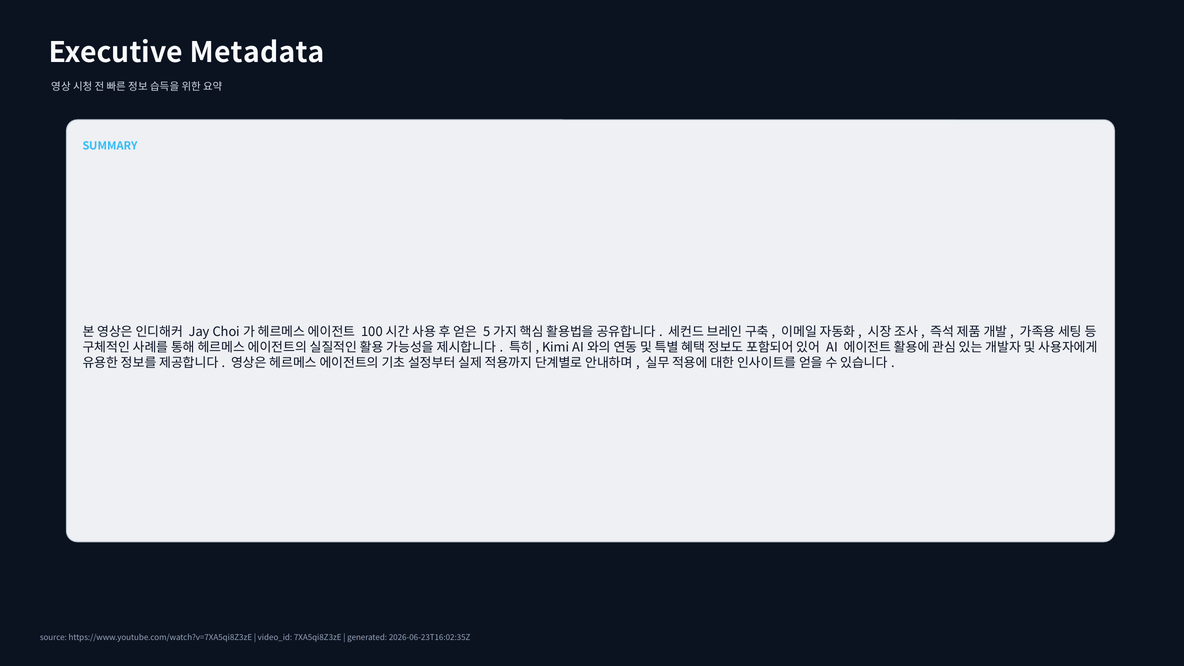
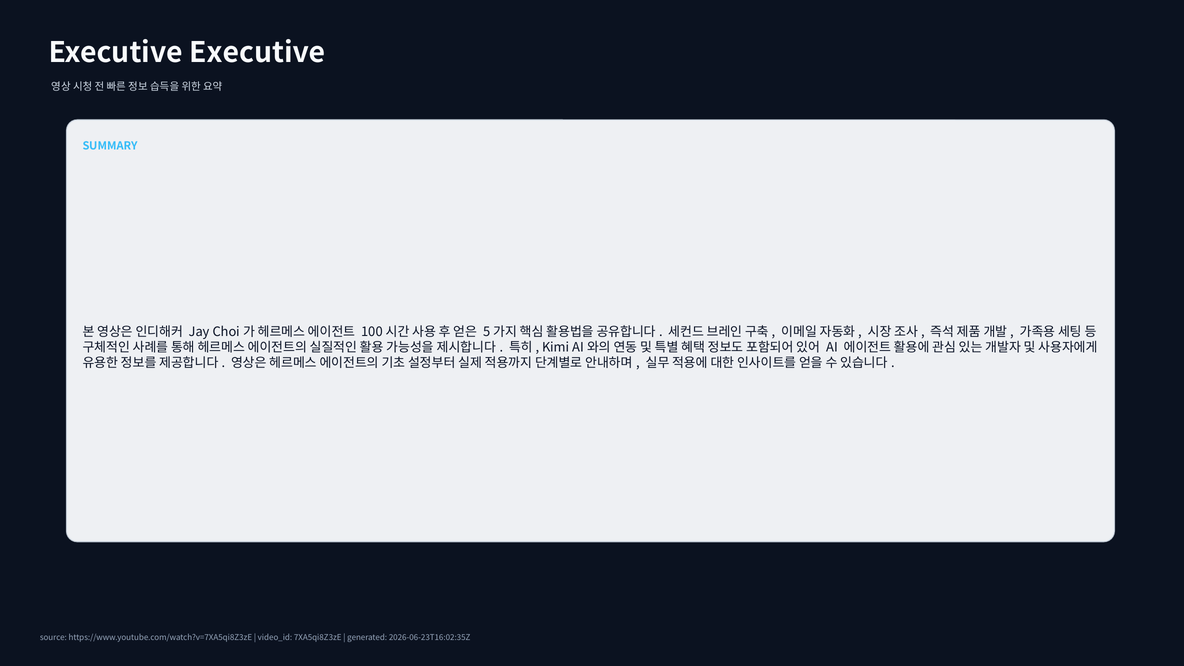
Executive Metadata: Metadata -> Executive
